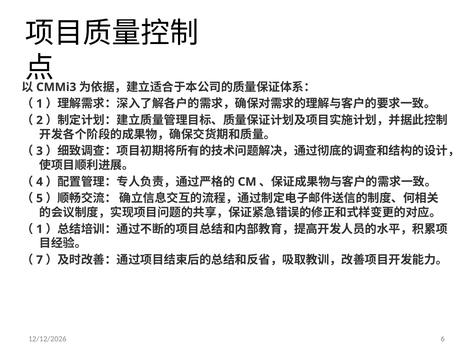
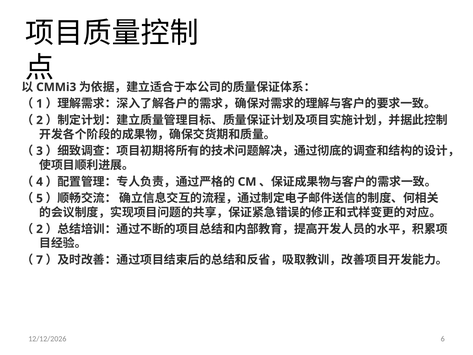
1 at (40, 229): 1 -> 2
